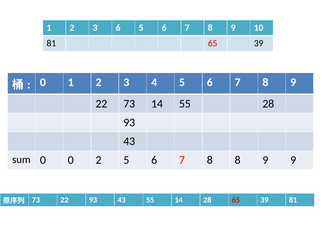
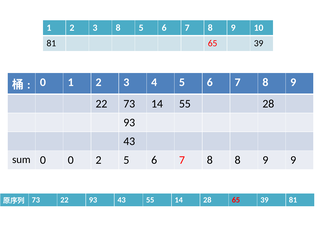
3 6: 6 -> 8
